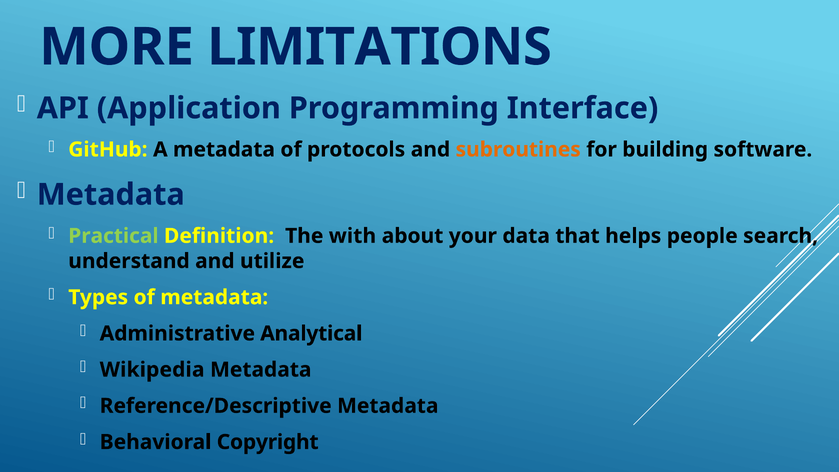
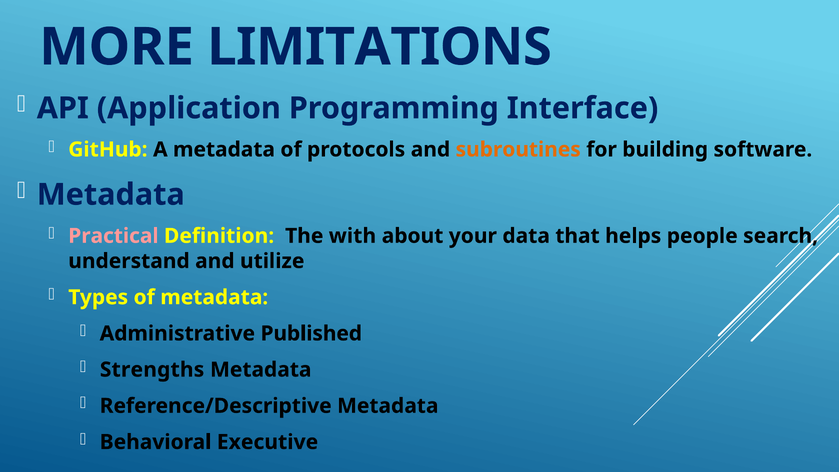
Practical colour: light green -> pink
Analytical: Analytical -> Published
Wikipedia: Wikipedia -> Strengths
Copyright: Copyright -> Executive
